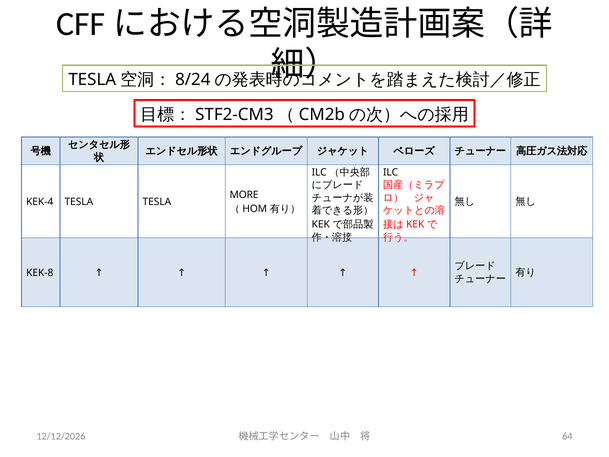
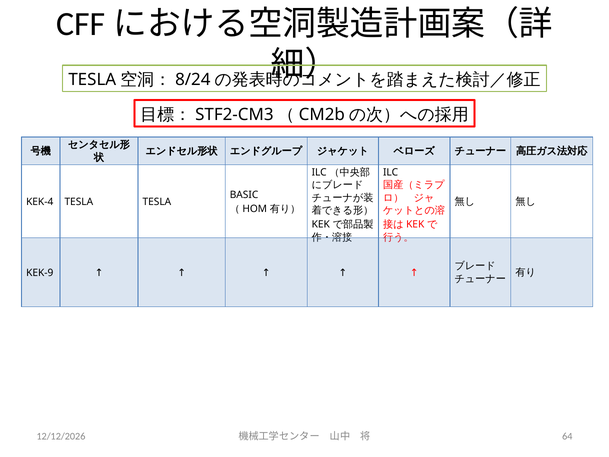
MORE: MORE -> BASIC
KEK-8: KEK-8 -> KEK-9
